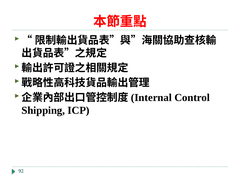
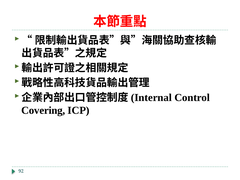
Shipping: Shipping -> Covering
